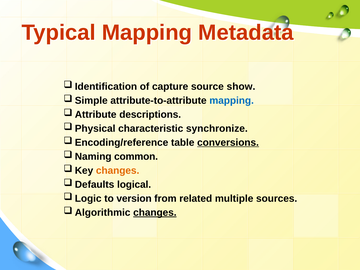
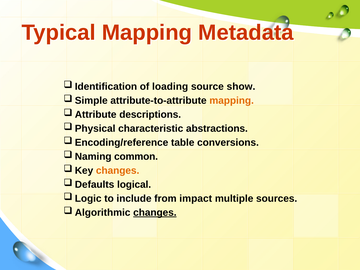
capture: capture -> loading
mapping at (232, 101) colour: blue -> orange
synchronize: synchronize -> abstractions
conversions underline: present -> none
version: version -> include
related: related -> impact
